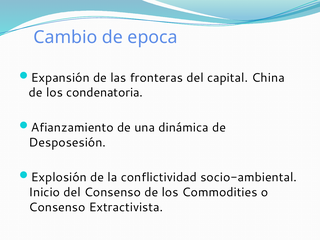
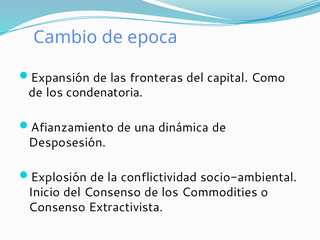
China: China -> Como
